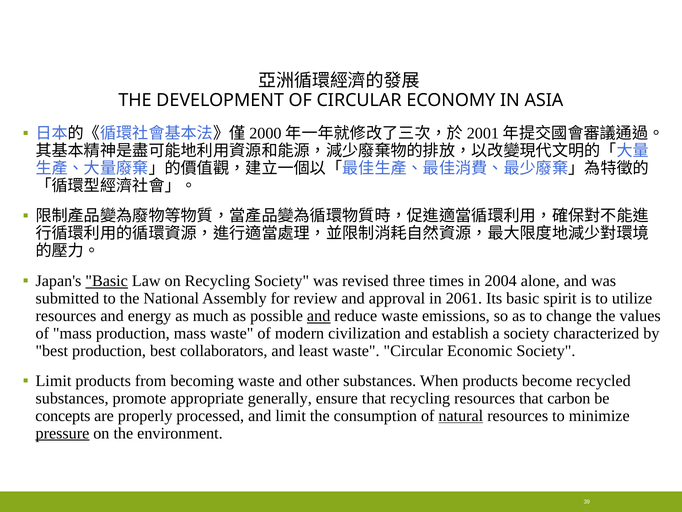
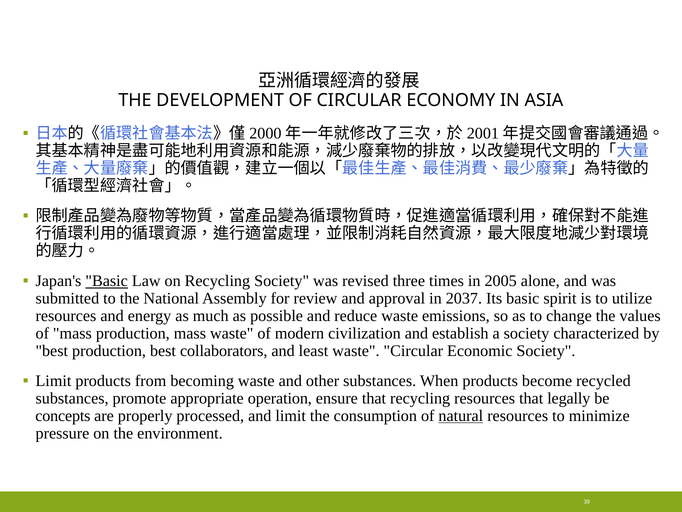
2004: 2004 -> 2005
2061: 2061 -> 2037
and at (319, 316) underline: present -> none
generally: generally -> operation
carbon: carbon -> legally
pressure underline: present -> none
